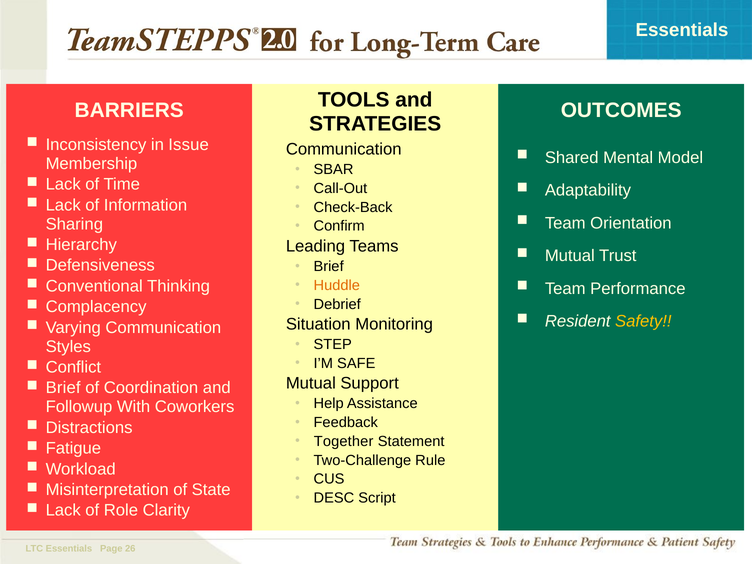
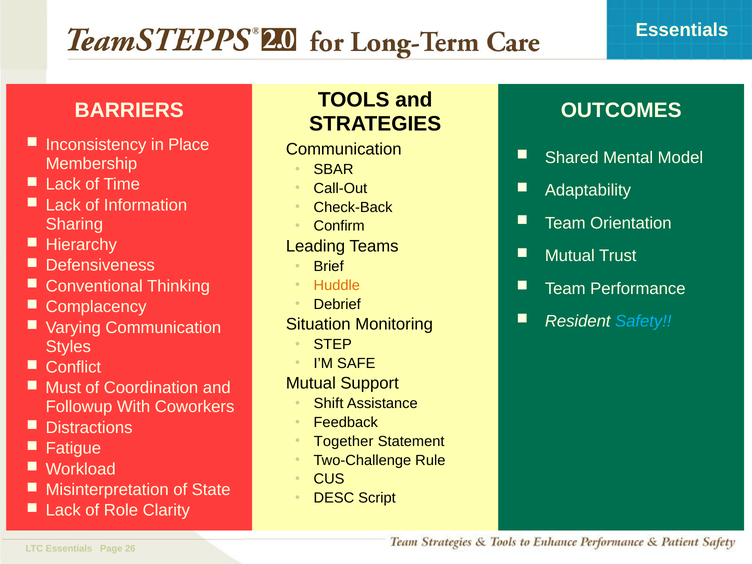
Issue: Issue -> Place
Safety colour: yellow -> light blue
Brief at (63, 388): Brief -> Must
Help: Help -> Shift
